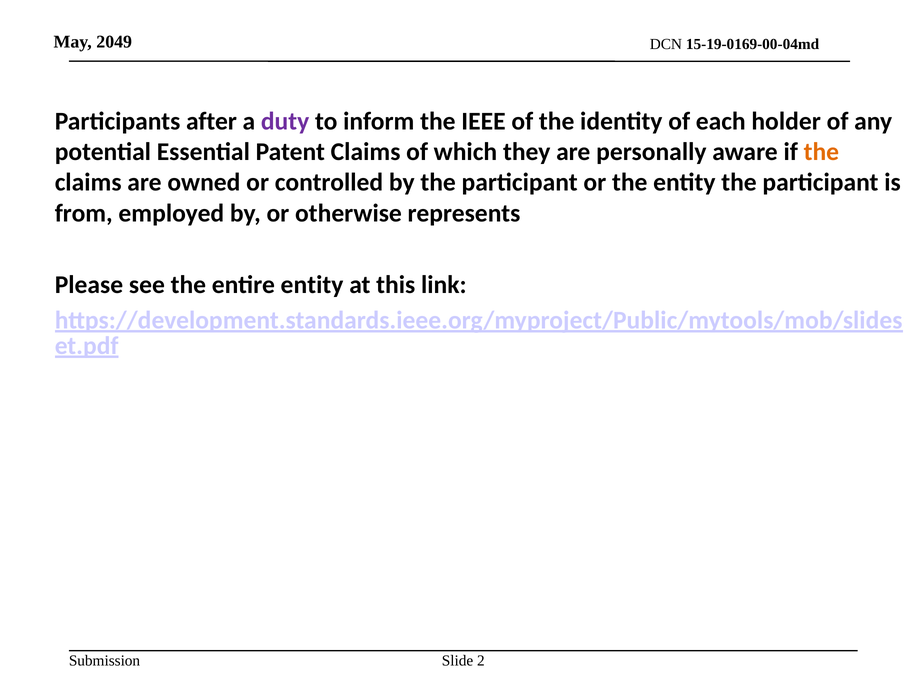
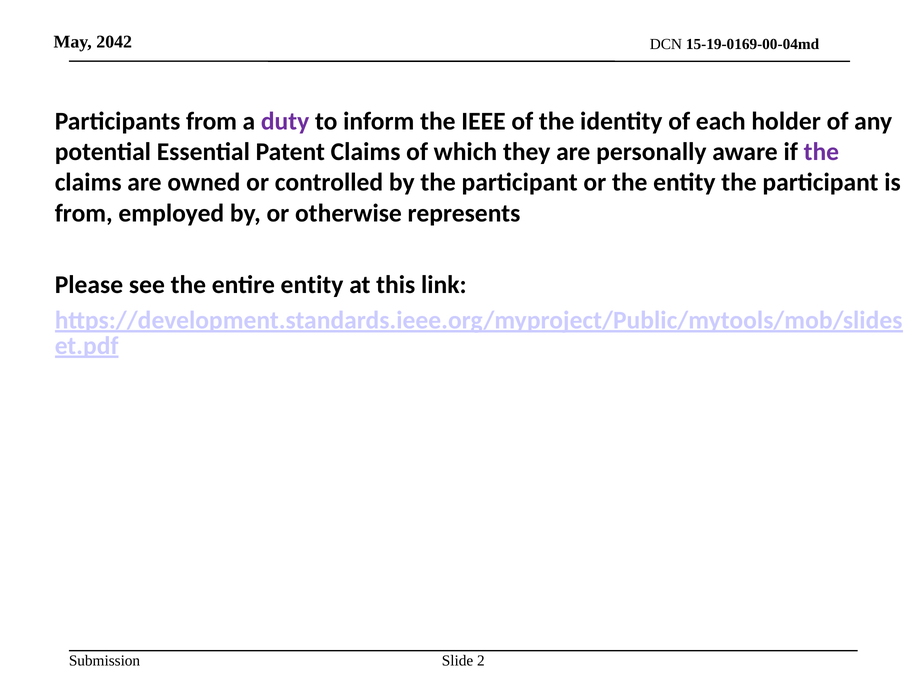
2049: 2049 -> 2042
Participants after: after -> from
the at (821, 152) colour: orange -> purple
